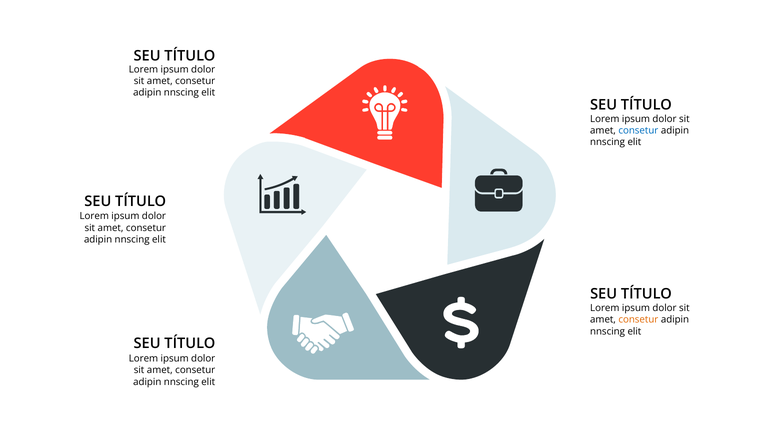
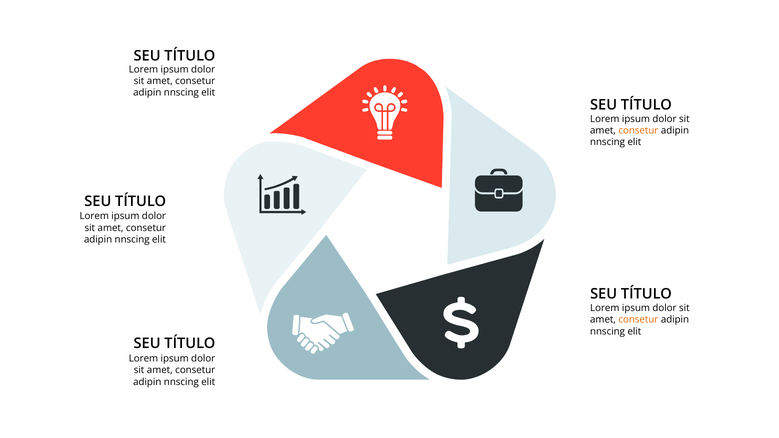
consetur at (638, 131) colour: blue -> orange
